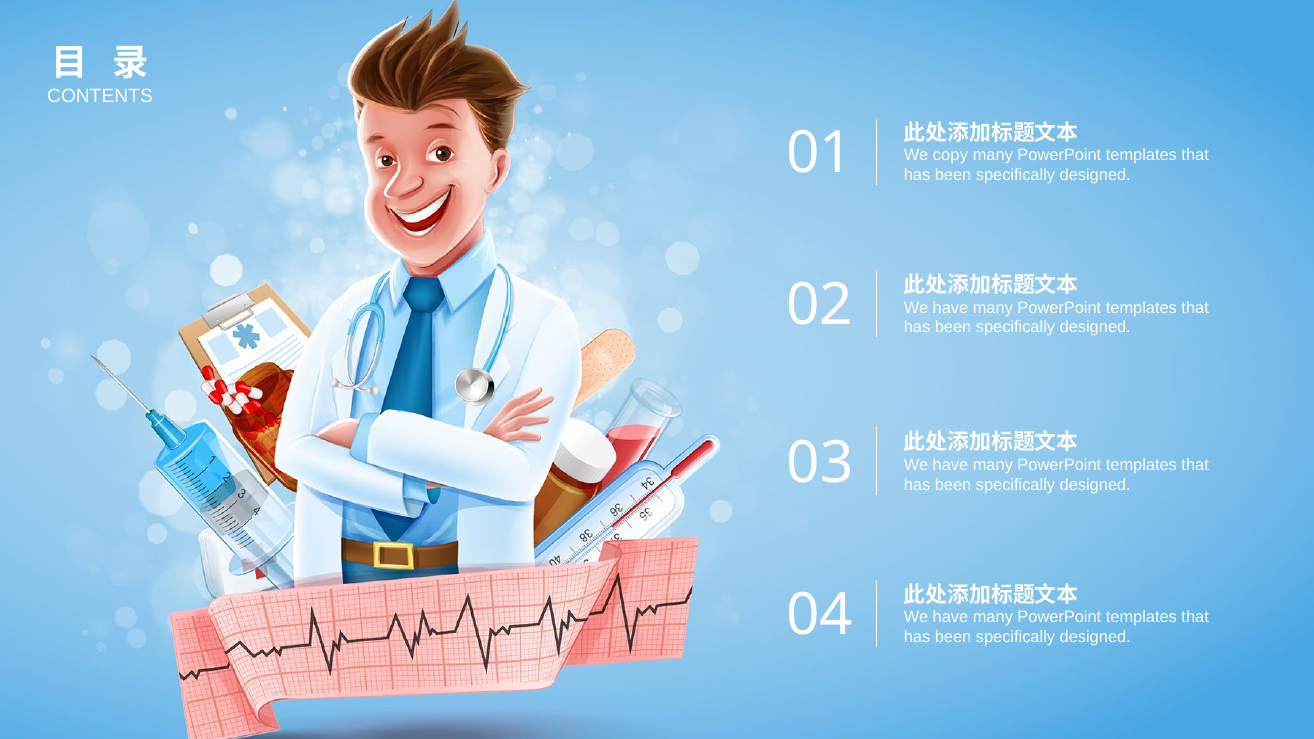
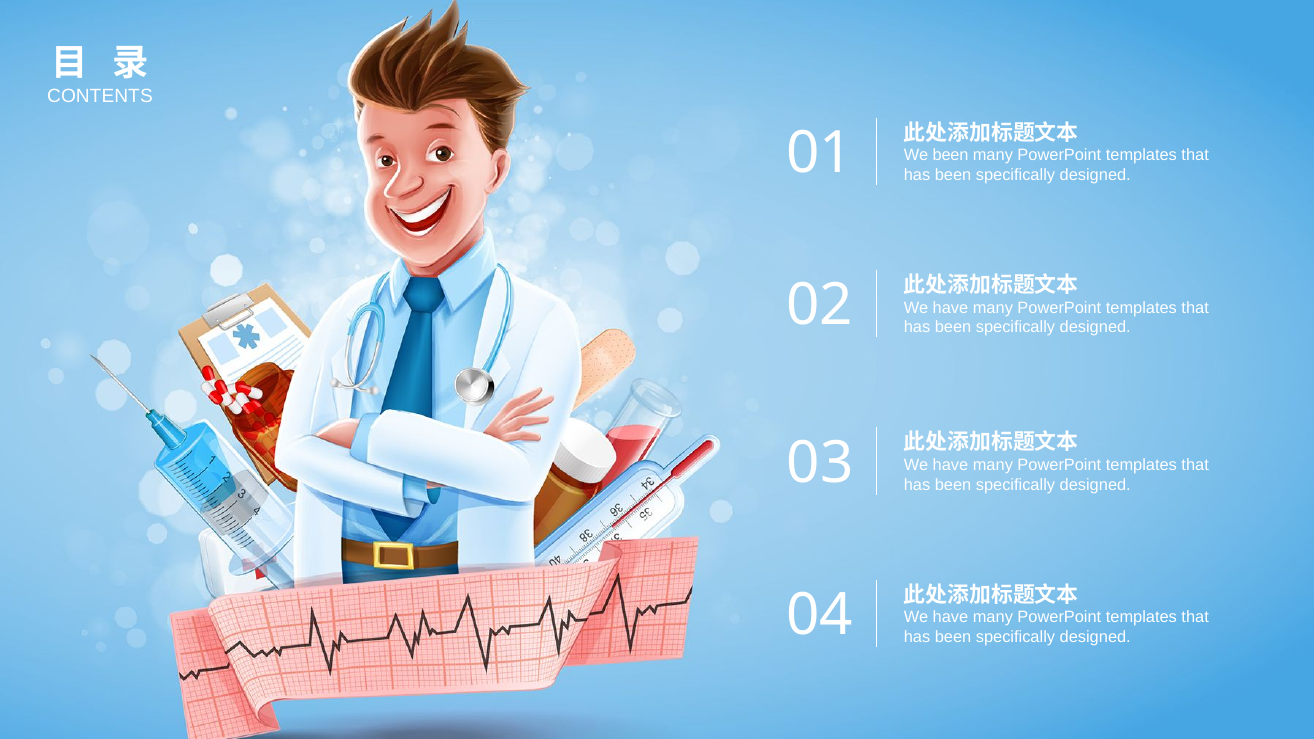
We copy: copy -> been
